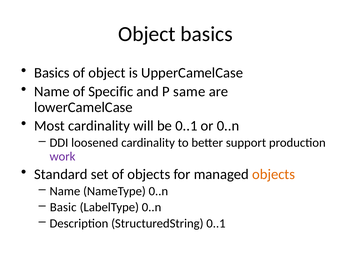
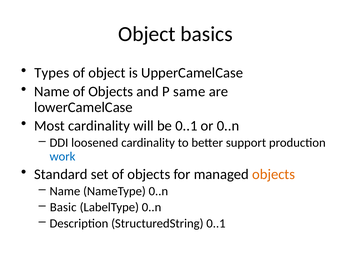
Basics at (52, 73): Basics -> Types
Name of Specific: Specific -> Objects
work colour: purple -> blue
